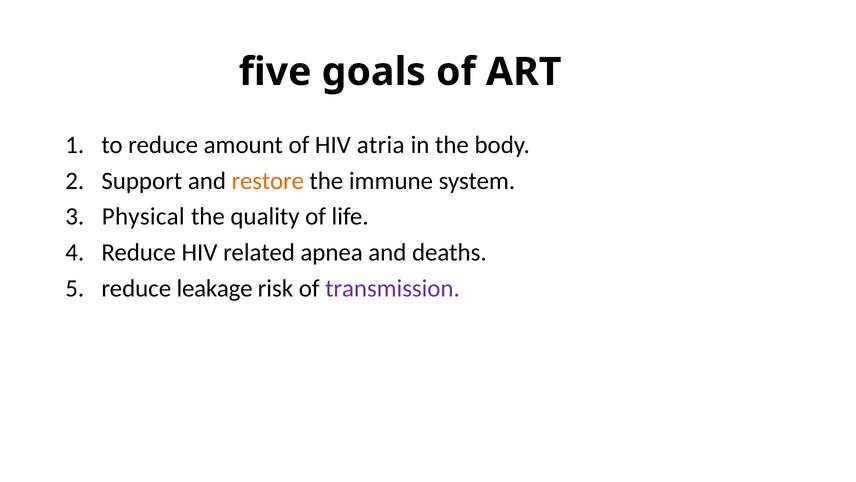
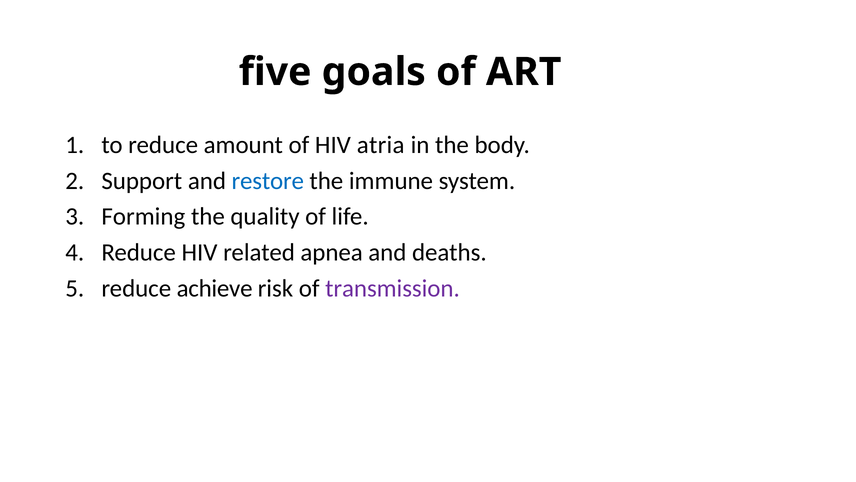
restore colour: orange -> blue
Physical: Physical -> Forming
leakage: leakage -> achieve
